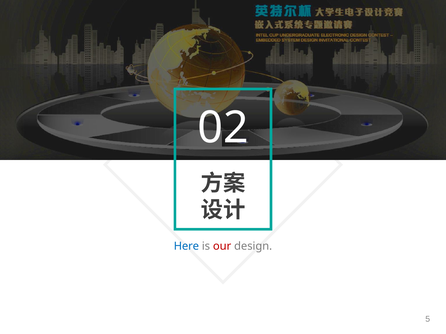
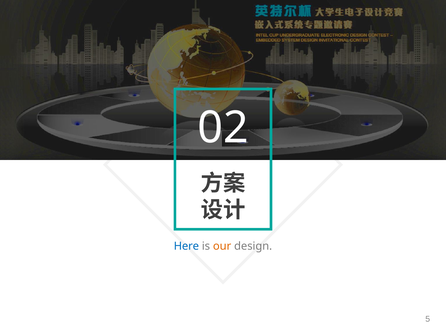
our colour: red -> orange
